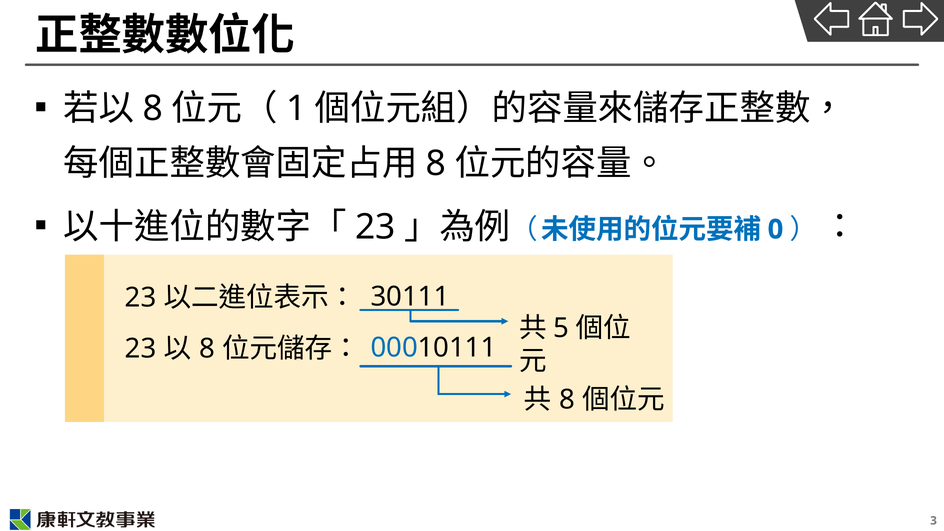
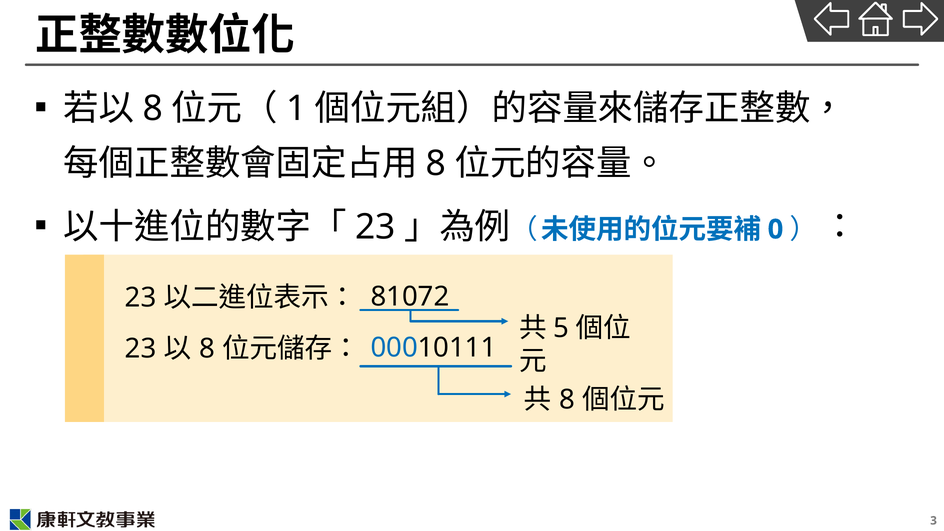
30111: 30111 -> 81072
